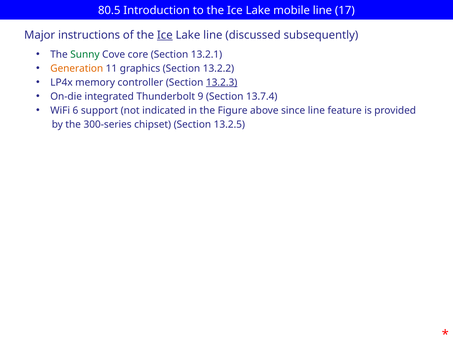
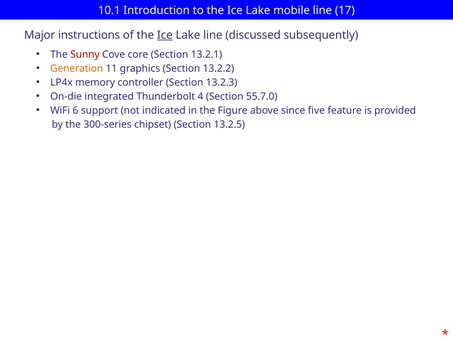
80.5: 80.5 -> 10.1
Sunny colour: green -> red
13.2.3 underline: present -> none
9: 9 -> 4
13.7.4: 13.7.4 -> 55.7.0
since line: line -> five
